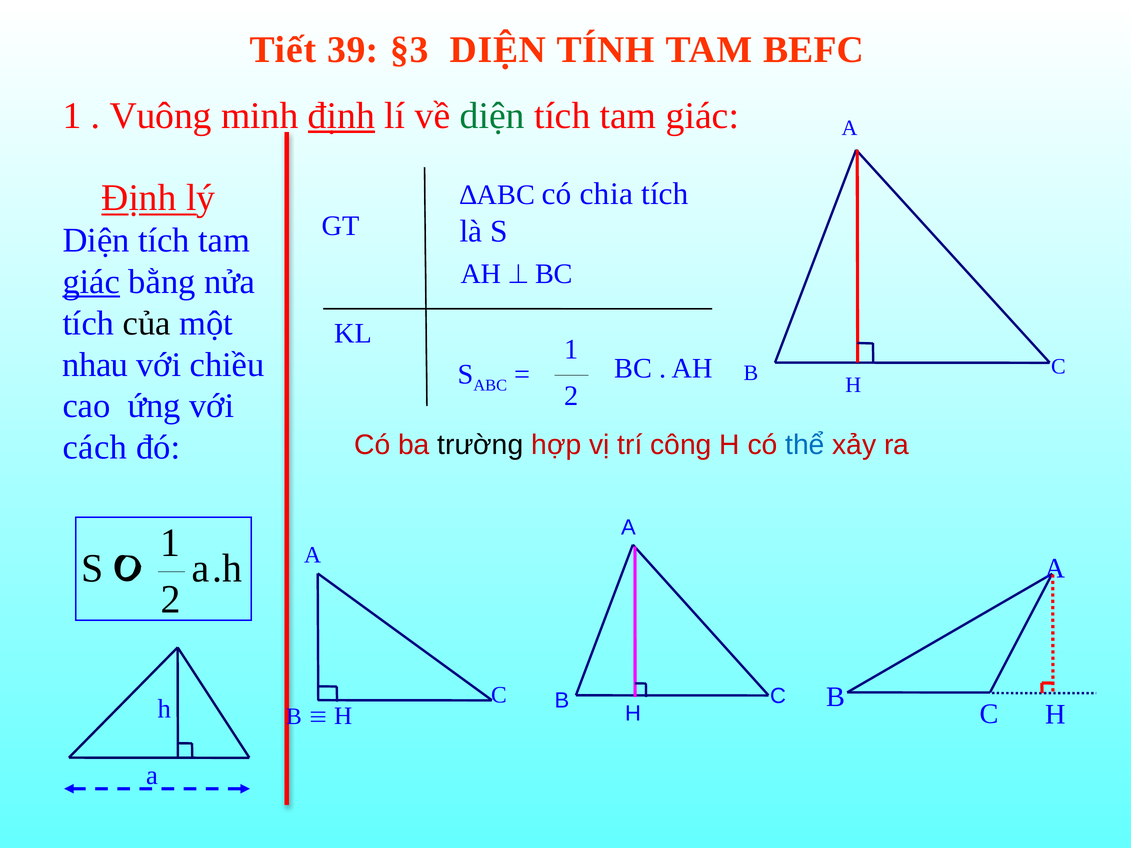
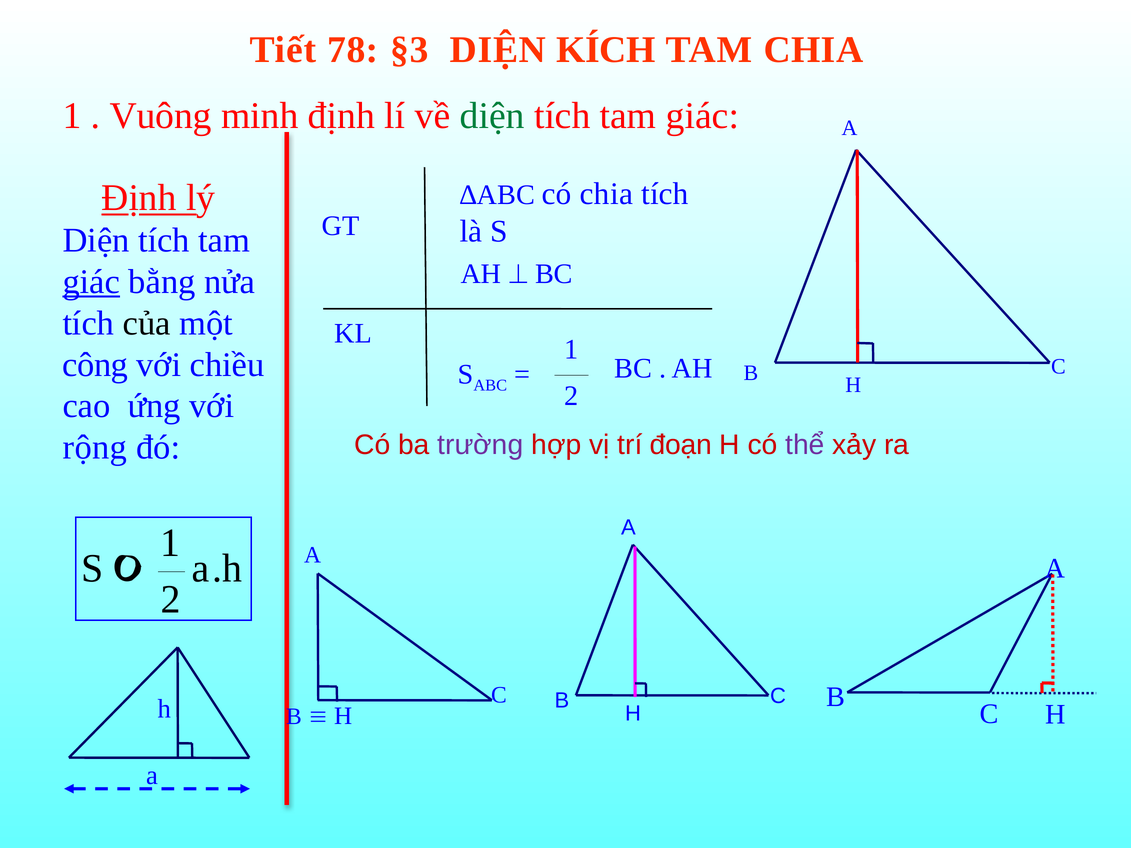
39: 39 -> 78
TÍNH: TÍNH -> KÍCH
TAM BEFC: BEFC -> CHIA
định at (341, 116) underline: present -> none
nhau: nhau -> công
cách: cách -> rộng
trường colour: black -> purple
công: công -> đoạn
thể colour: blue -> purple
